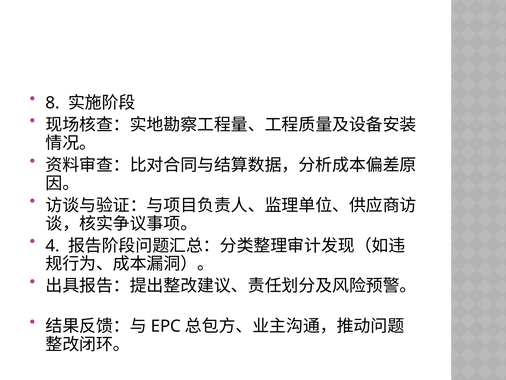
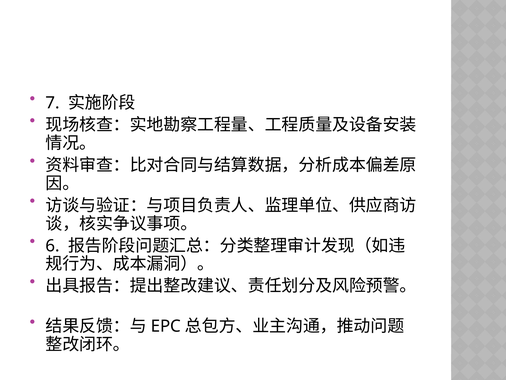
8: 8 -> 7
4: 4 -> 6
